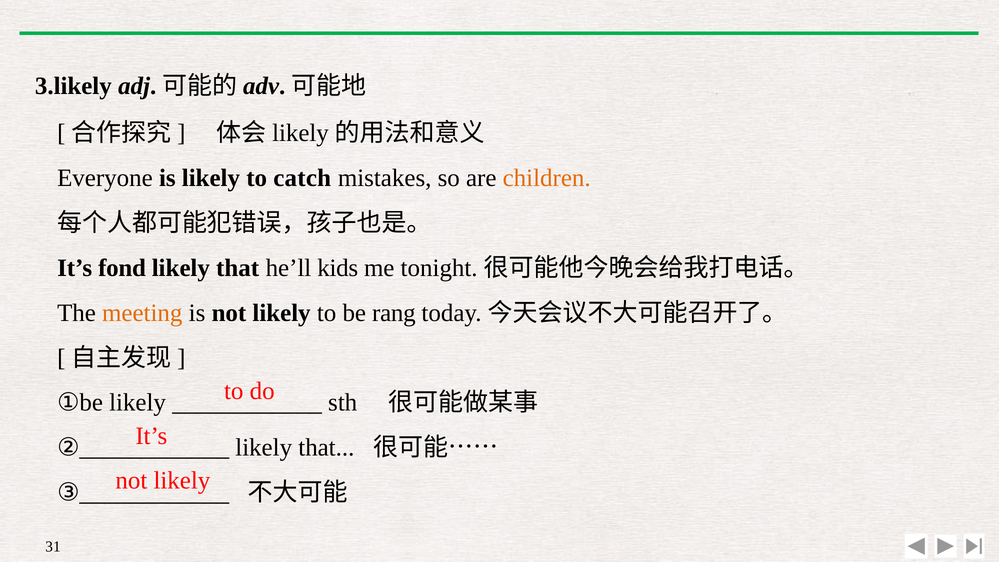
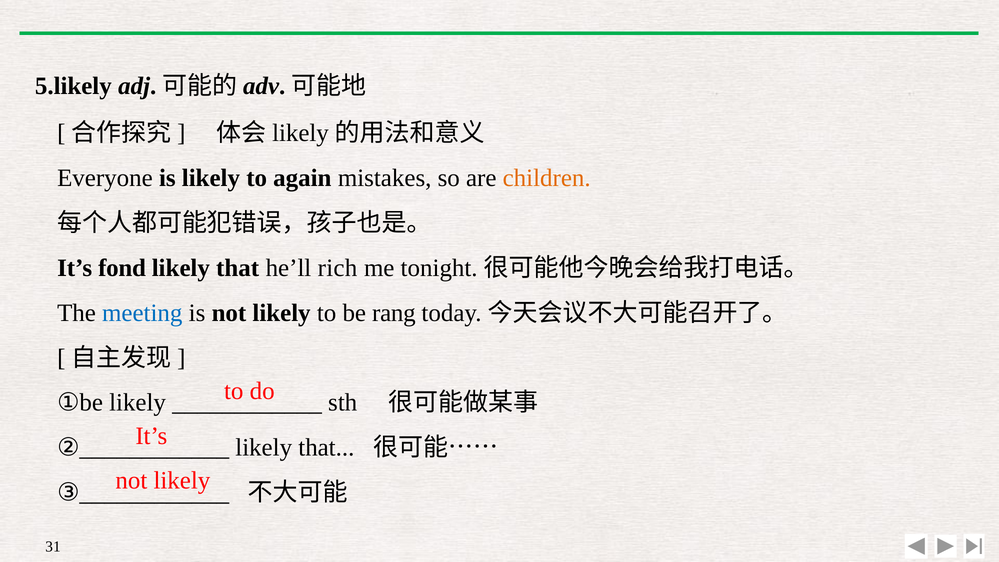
3.likely: 3.likely -> 5.likely
catch: catch -> again
kids: kids -> rich
meeting colour: orange -> blue
